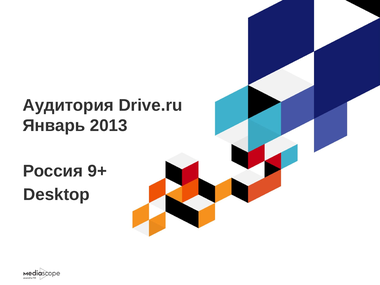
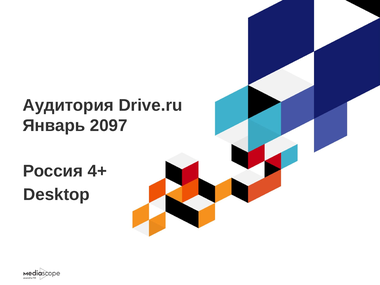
2013: 2013 -> 2097
9+: 9+ -> 4+
